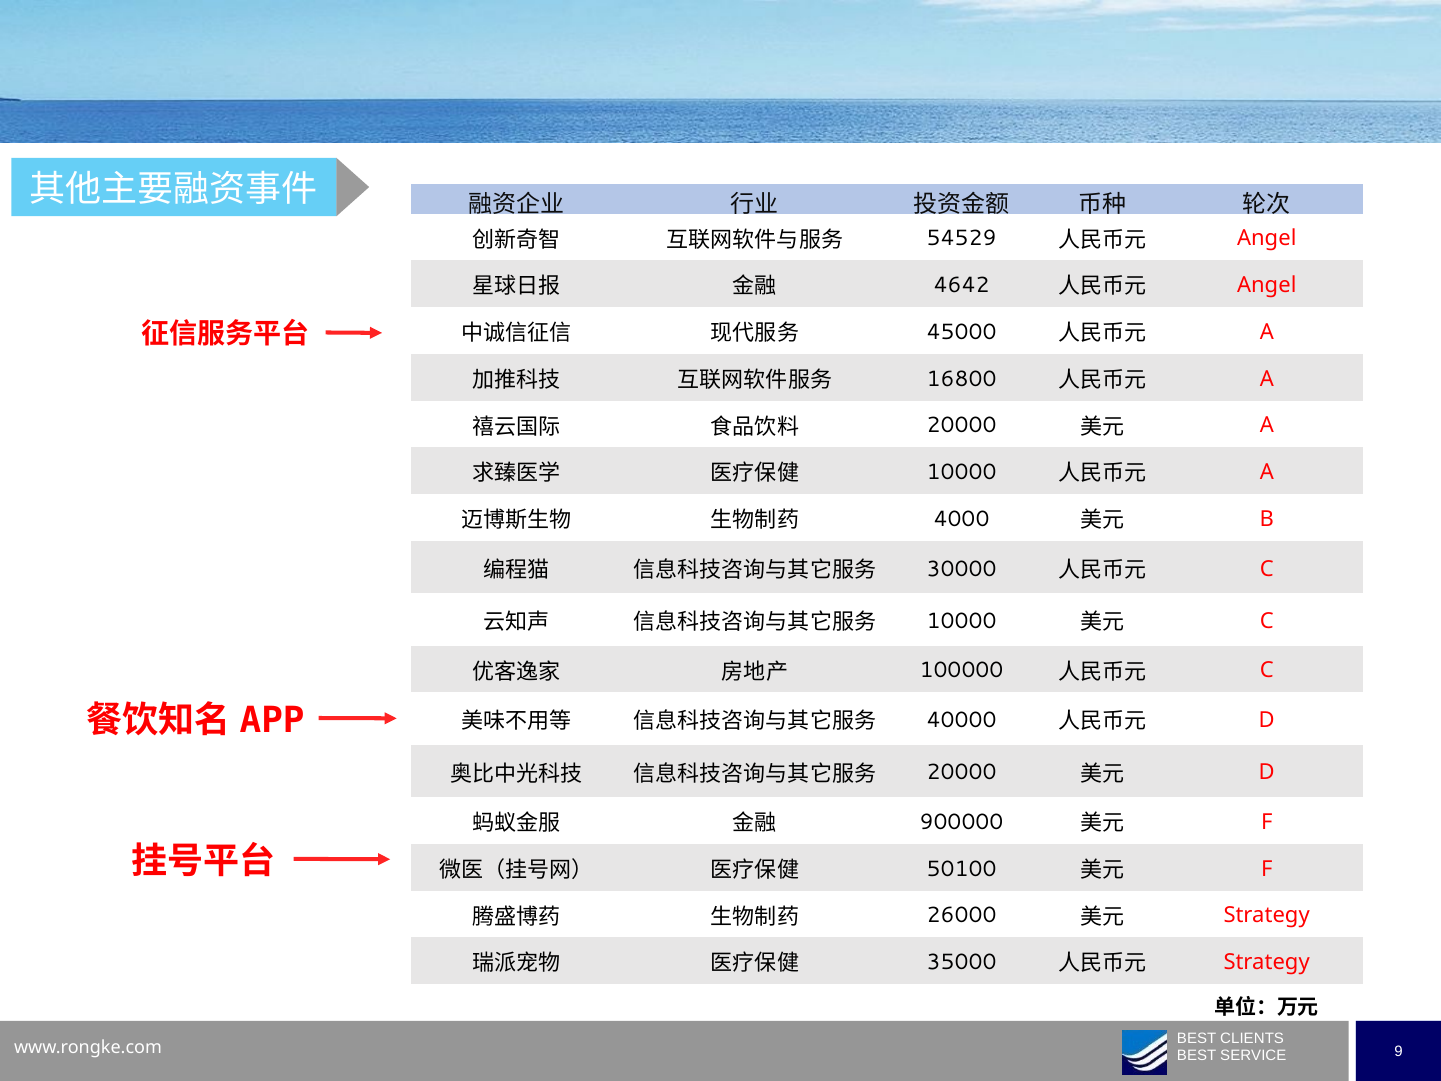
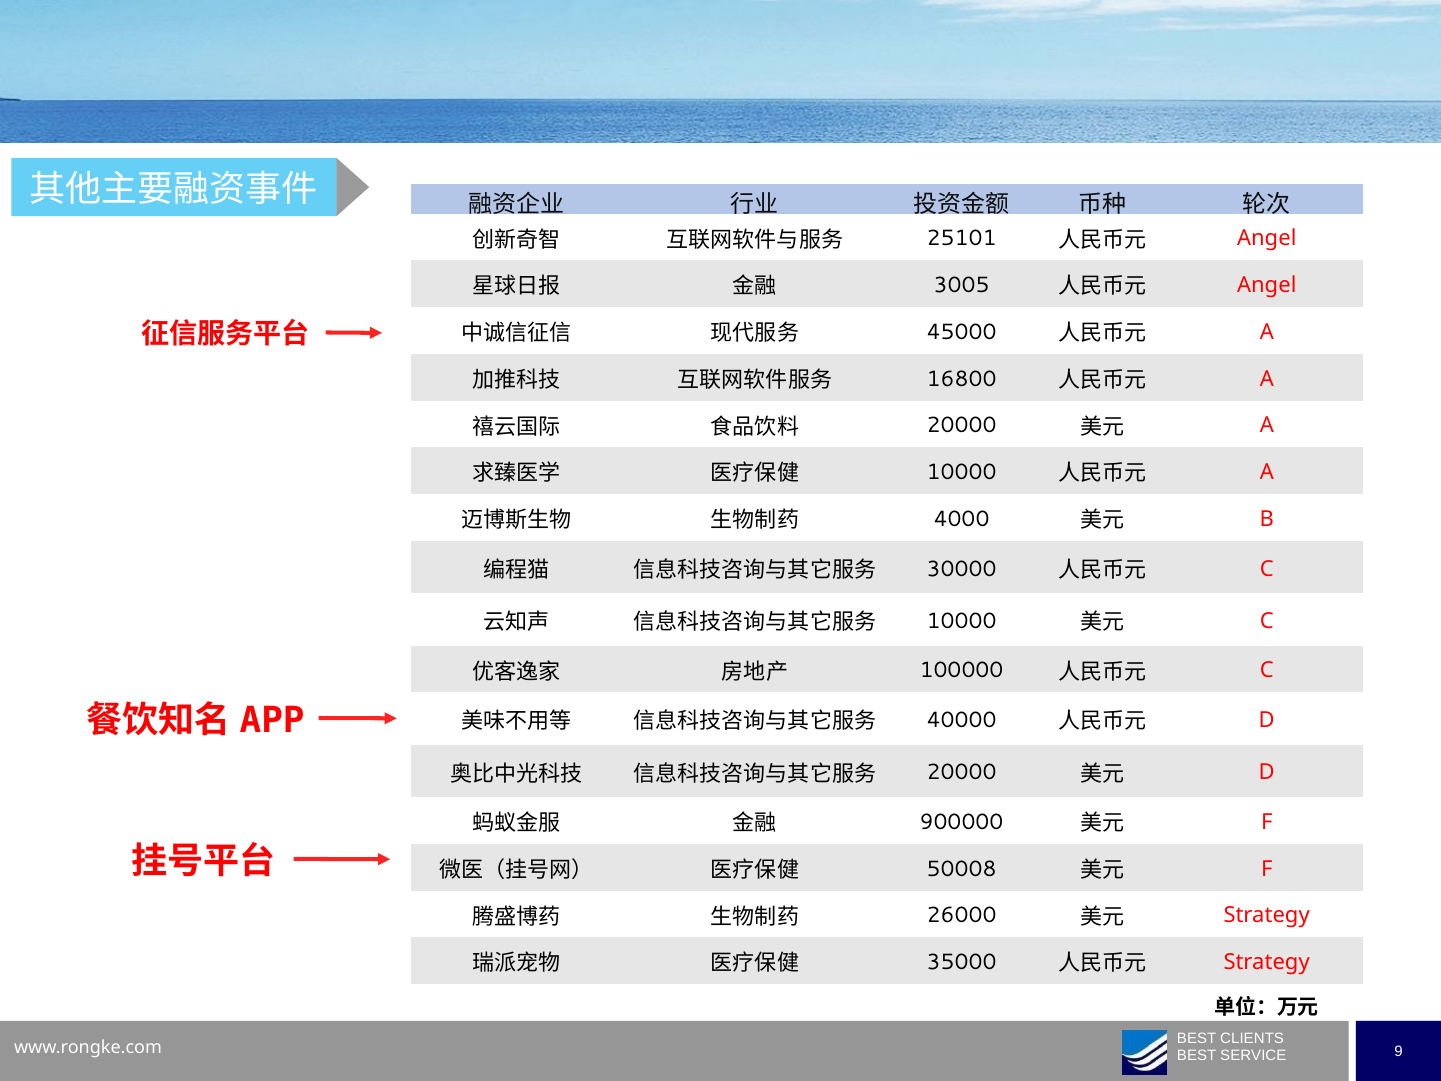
54529: 54529 -> 25101
4642: 4642 -> 3005
50100: 50100 -> 50008
